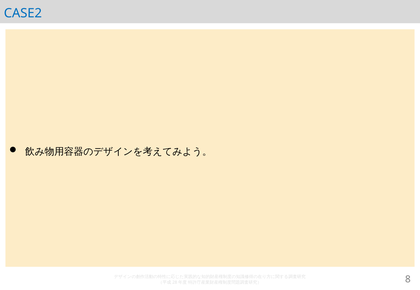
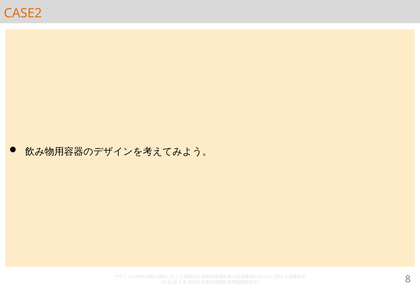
CASE2 colour: blue -> orange
